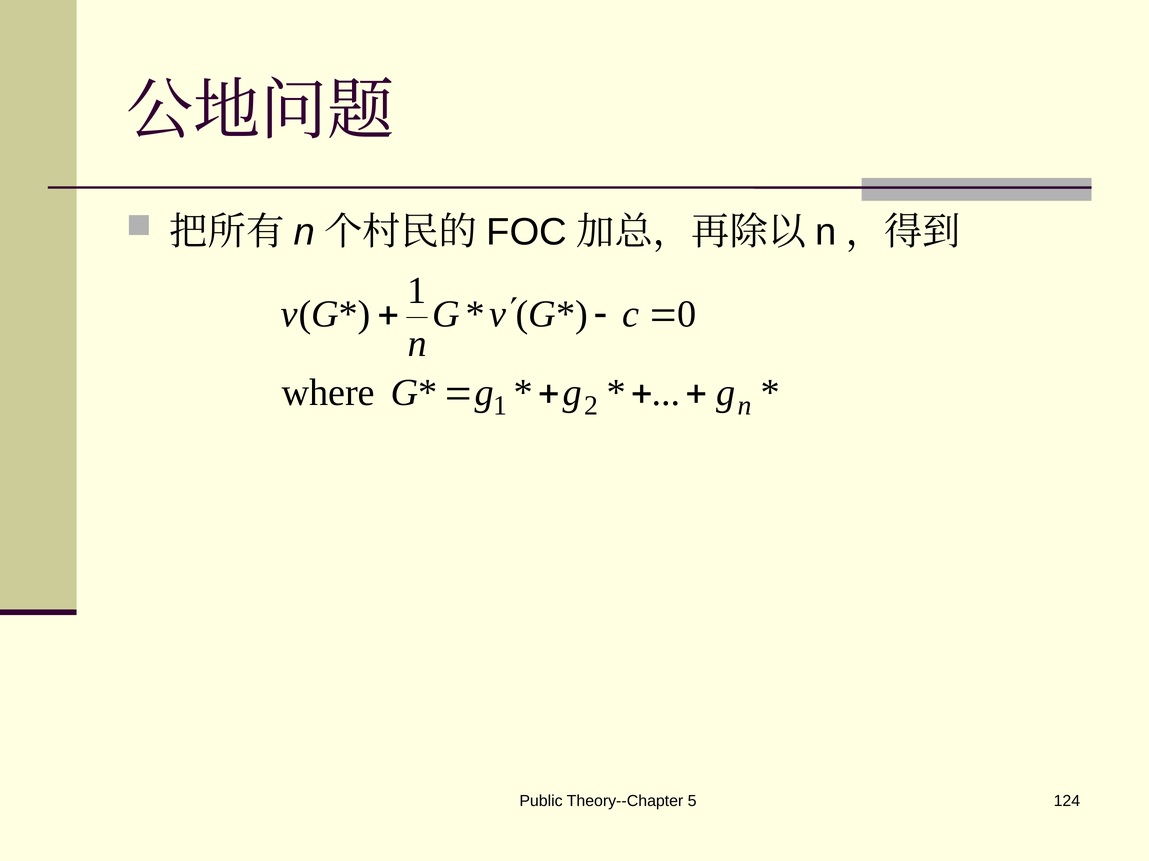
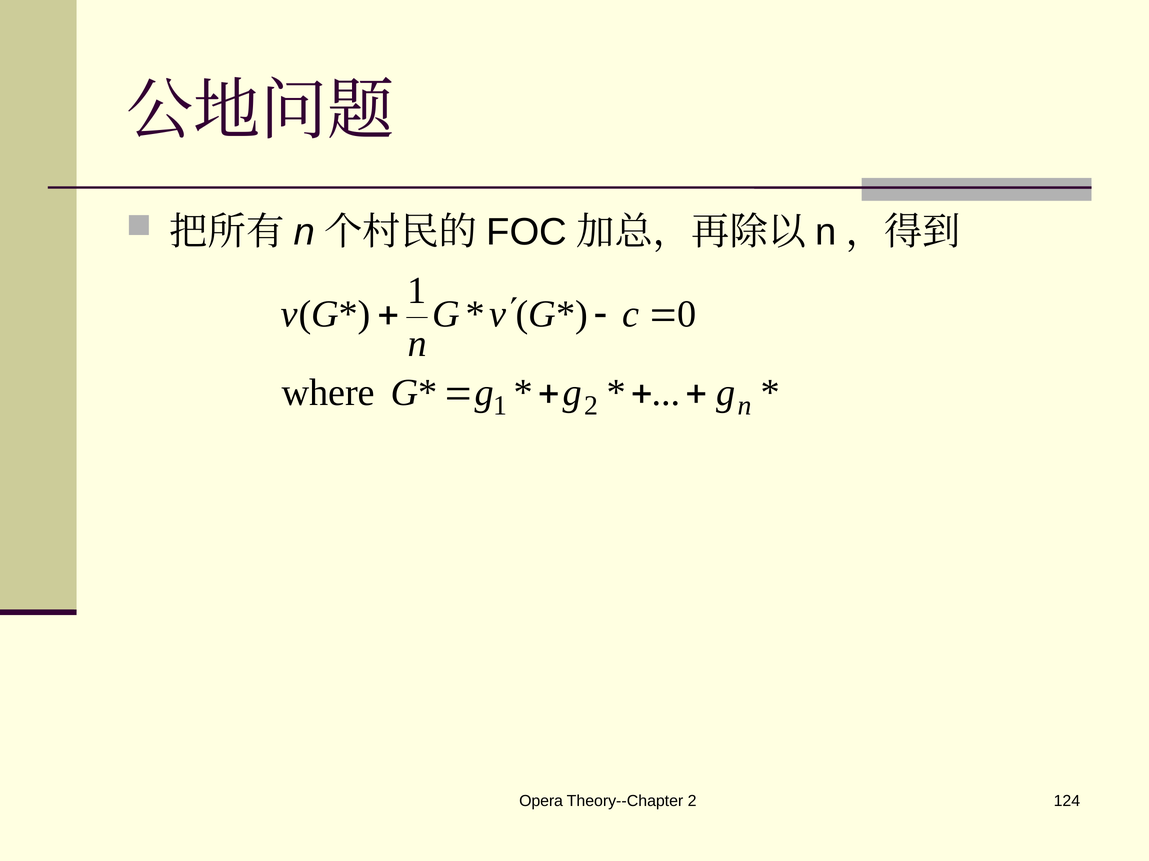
Public: Public -> Opera
Theory--Chapter 5: 5 -> 2
